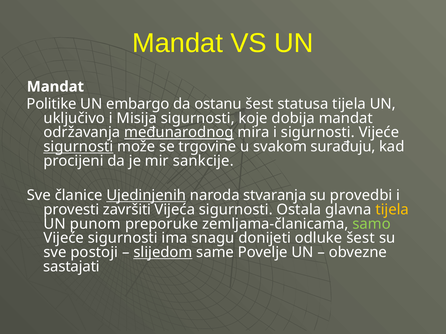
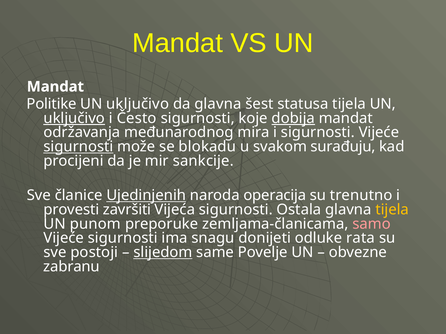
embargo at (138, 104): embargo -> uključivo
da ostanu: ostanu -> glavna
uključivo at (74, 118) underline: none -> present
Misija: Misija -> Često
dobija underline: none -> present
međunarodnog underline: present -> none
trgovine: trgovine -> blokadu
stvaranja: stvaranja -> operacija
provedbi: provedbi -> trenutno
samo colour: light green -> pink
odluke šest: šest -> rata
sastajati: sastajati -> zabranu
